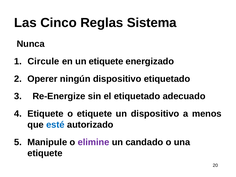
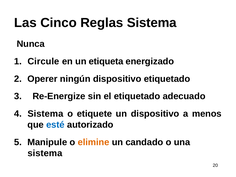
un etiquete: etiquete -> etiqueta
Etiquete at (45, 114): Etiquete -> Sistema
elimine colour: purple -> orange
etiquete at (45, 153): etiquete -> sistema
